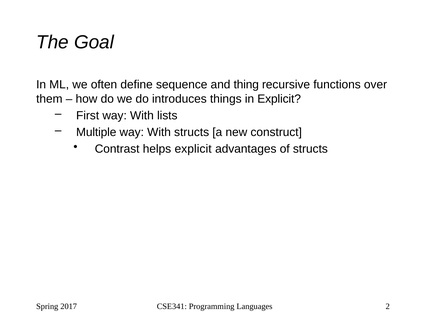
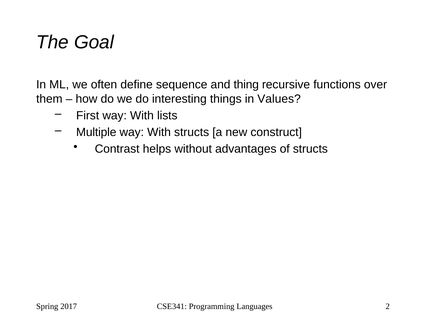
introduces: introduces -> interesting
in Explicit: Explicit -> Values
helps explicit: explicit -> without
